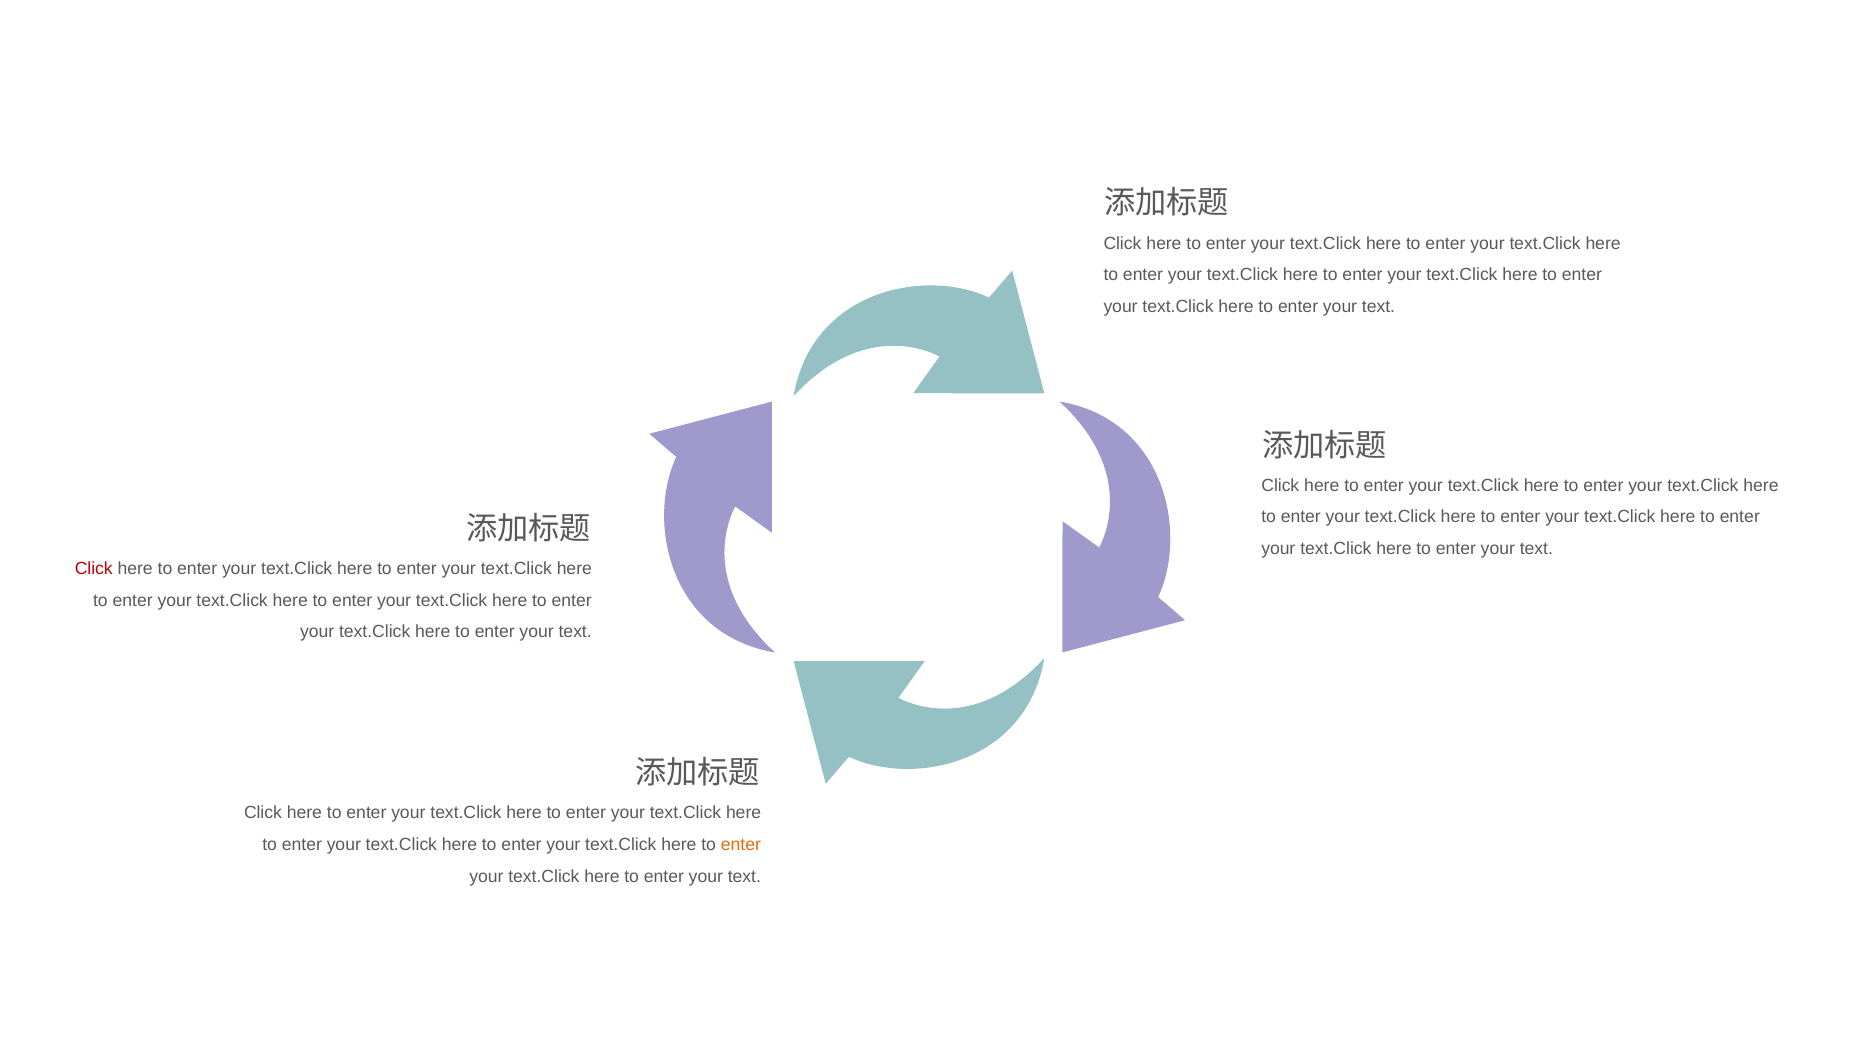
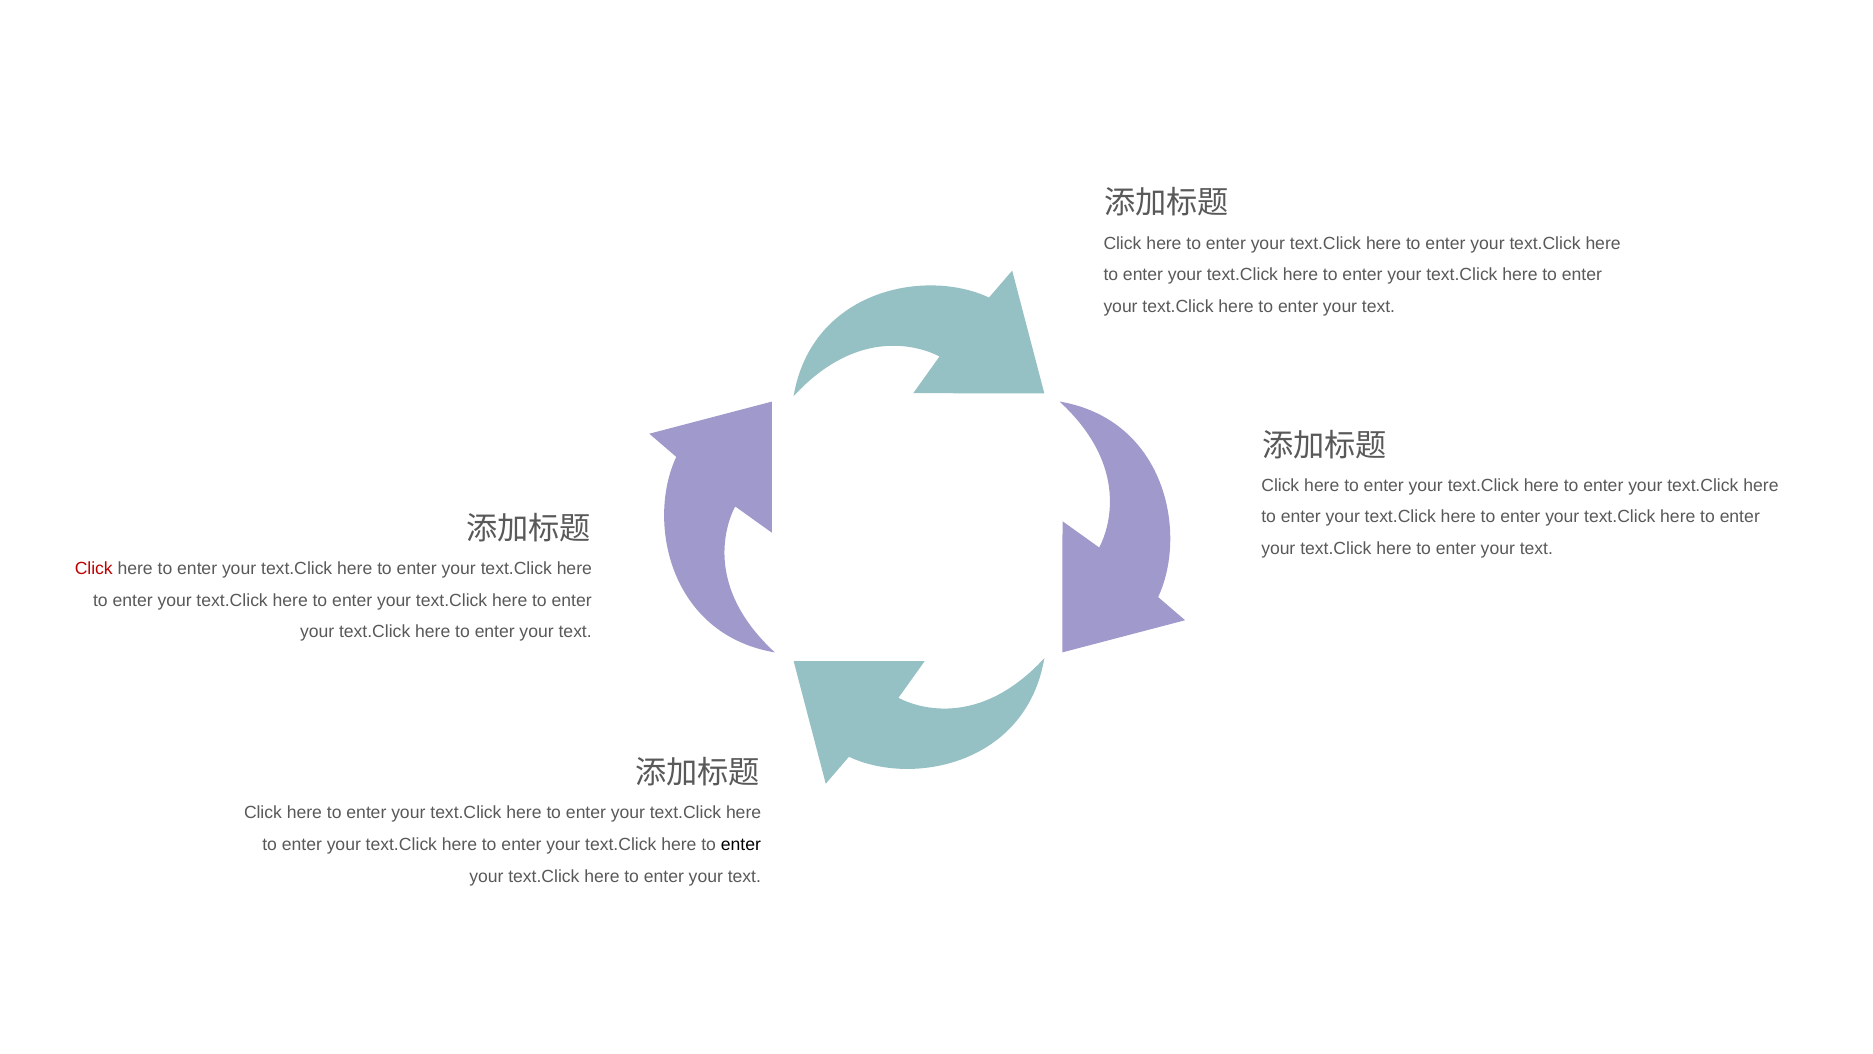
enter at (741, 844) colour: orange -> black
